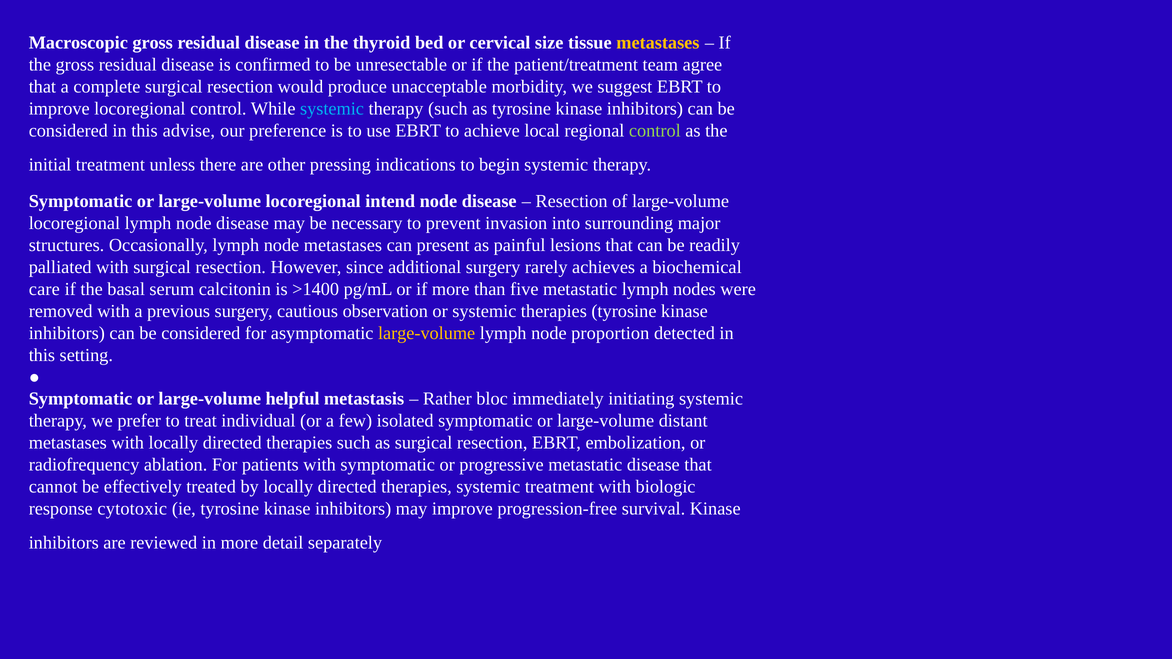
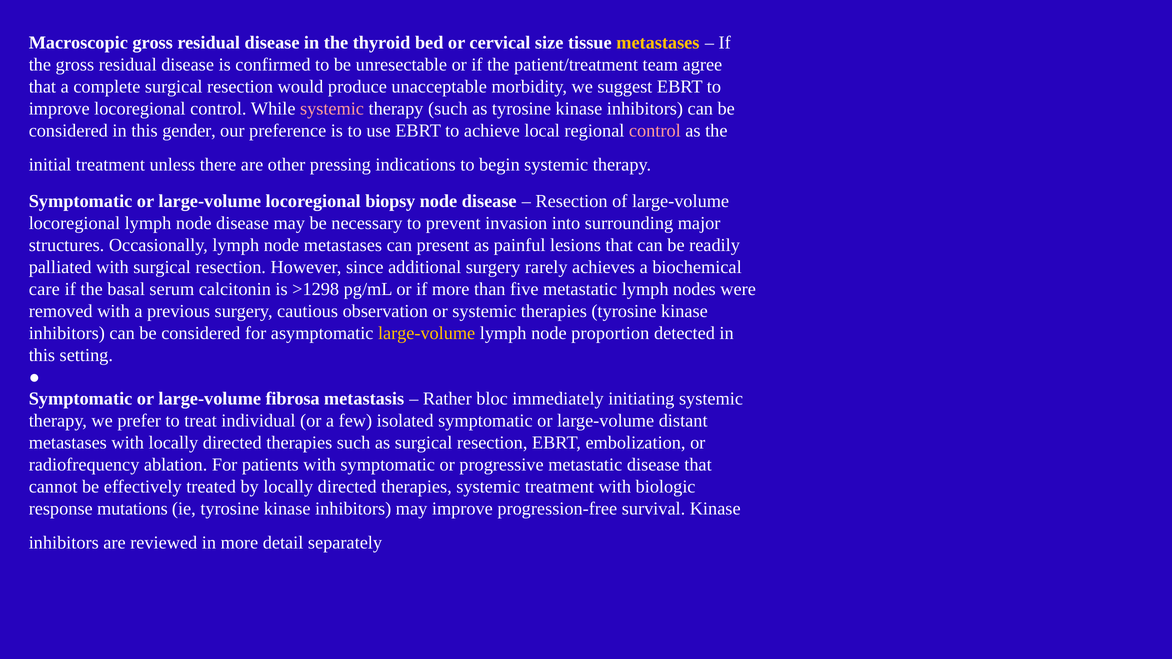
systemic at (332, 109) colour: light blue -> pink
advise: advise -> gender
control at (655, 131) colour: light green -> pink
intend: intend -> biopsy
>1400: >1400 -> >1298
helpful: helpful -> fibrosa
cytotoxic: cytotoxic -> mutations
